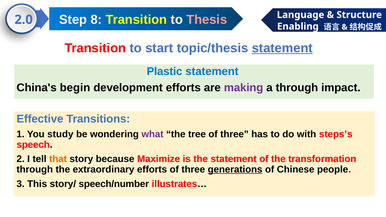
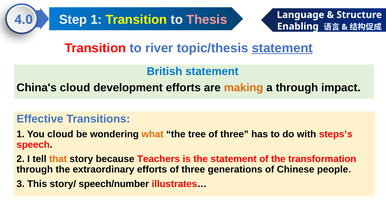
Step 8: 8 -> 1
2.0: 2.0 -> 4.0
start: start -> river
Plastic: Plastic -> British
China's begin: begin -> cloud
making colour: purple -> orange
You study: study -> cloud
what colour: purple -> orange
Maximize: Maximize -> Teachers
generations underline: present -> none
